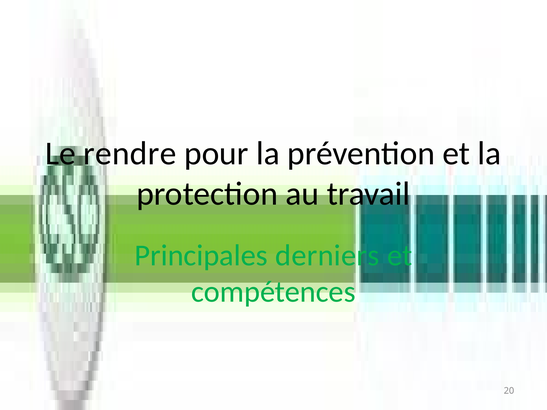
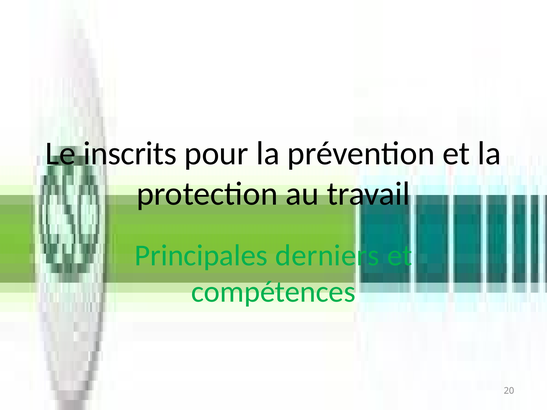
rendre: rendre -> inscrits
